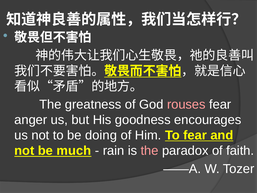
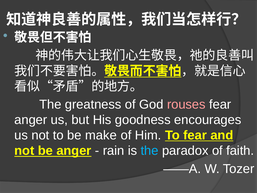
doing: doing -> make
be much: much -> anger
the at (150, 151) colour: pink -> light blue
